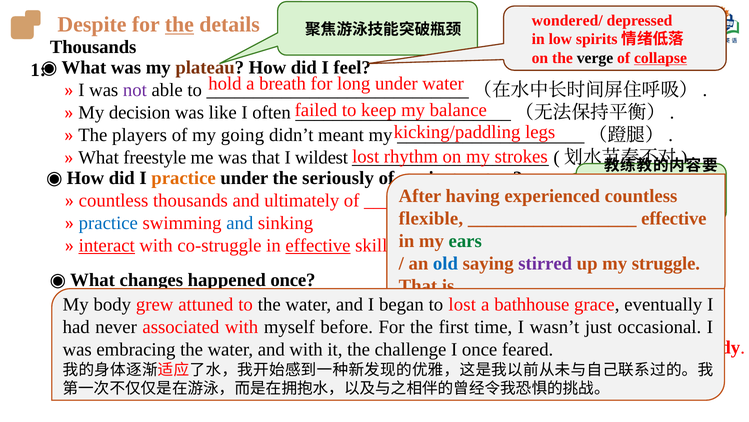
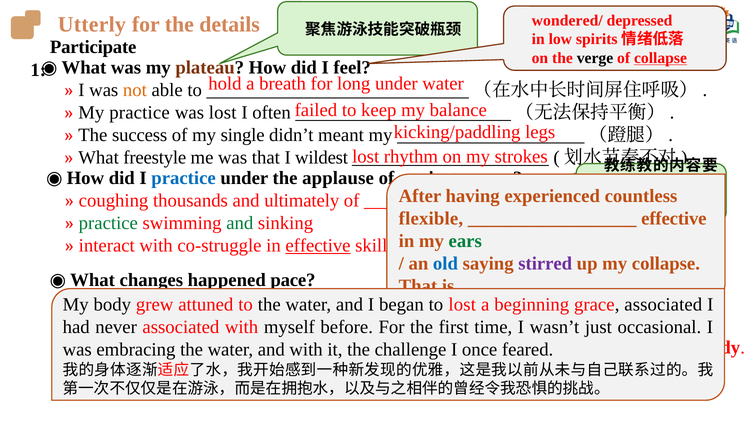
Despite: Despite -> Utterly
the at (179, 24) underline: present -> none
Thousands at (93, 47): Thousands -> Participate
not colour: purple -> orange
My decision: decision -> practice
was like: like -> lost
players: players -> success
going: going -> single
practice at (184, 178) colour: orange -> blue
seriously: seriously -> applause
countless at (114, 200): countless -> coughing
practice at (108, 223) colour: blue -> green
and at (240, 223) colour: blue -> green
interact underline: present -> none
my struggle: struggle -> collapse
happened once: once -> pace
bathhouse: bathhouse -> beginning
grace eventually: eventually -> associated
